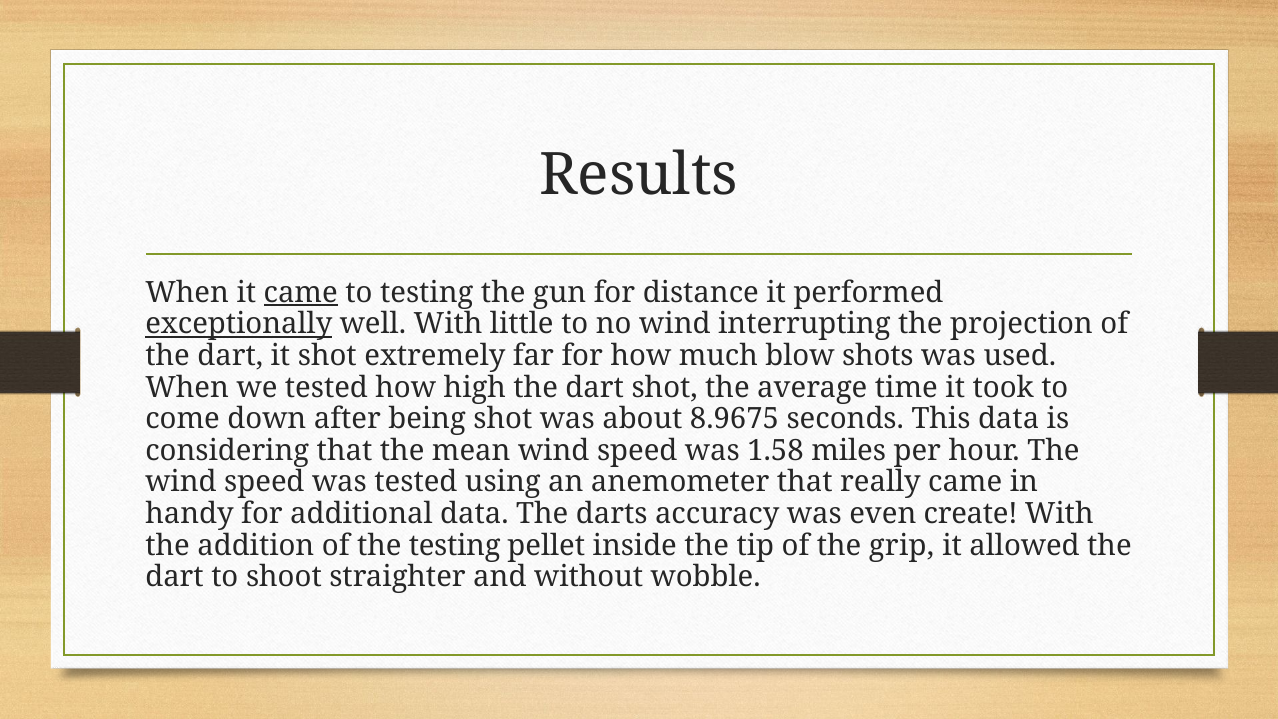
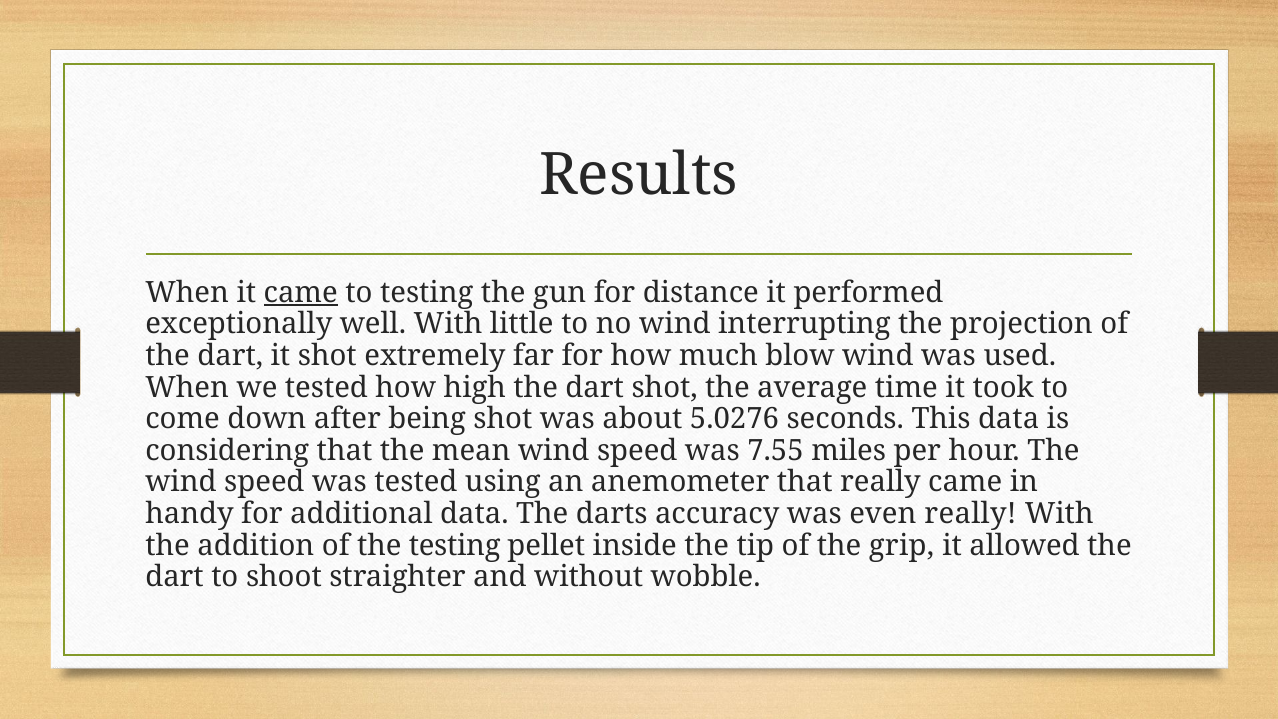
exceptionally underline: present -> none
blow shots: shots -> wind
8.9675: 8.9675 -> 5.0276
1.58: 1.58 -> 7.55
even create: create -> really
